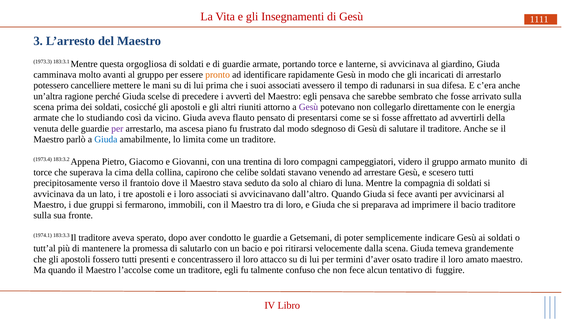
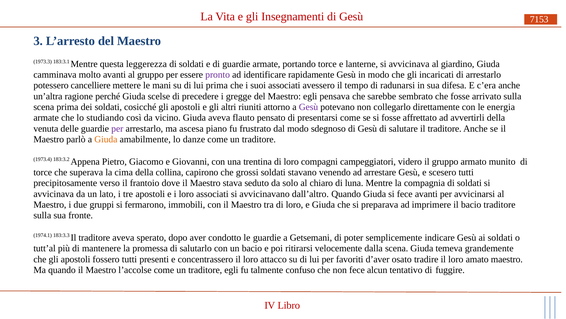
1111: 1111 -> 7153
orgogliosa: orgogliosa -> leggerezza
pronto colour: orange -> purple
avvertì: avvertì -> gregge
Giuda at (106, 139) colour: blue -> orange
limita: limita -> danze
celibe: celibe -> grossi
termini: termini -> favoriti
